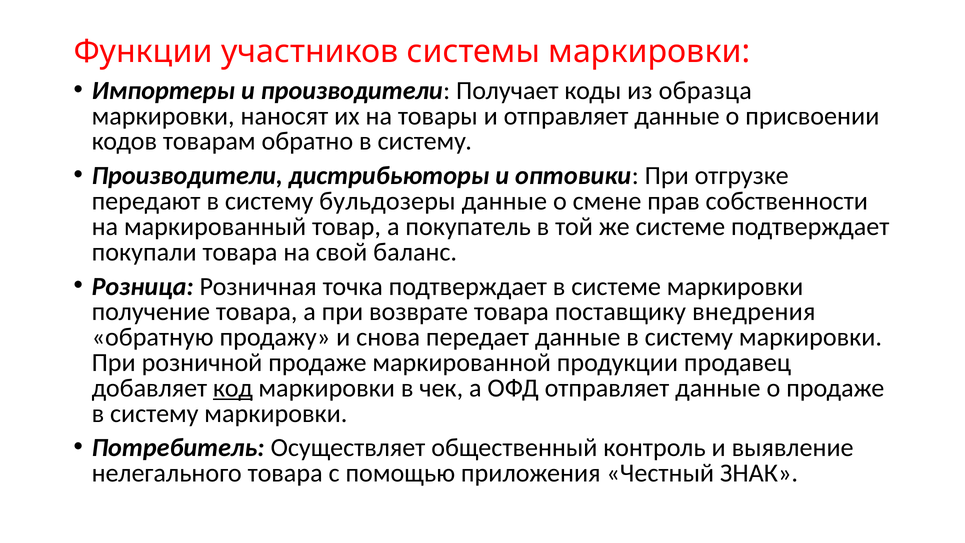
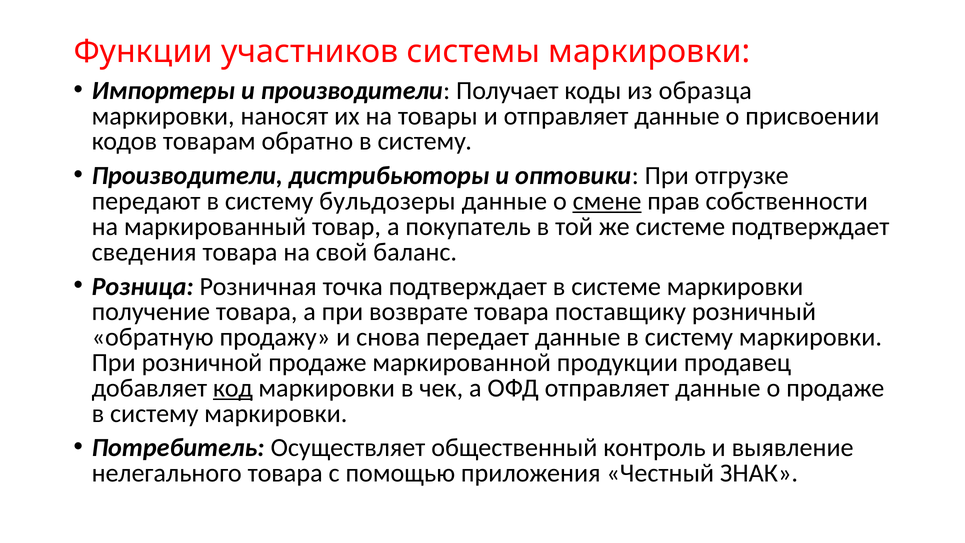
смене underline: none -> present
покупали: покупали -> сведения
внедрения: внедрения -> розничный
